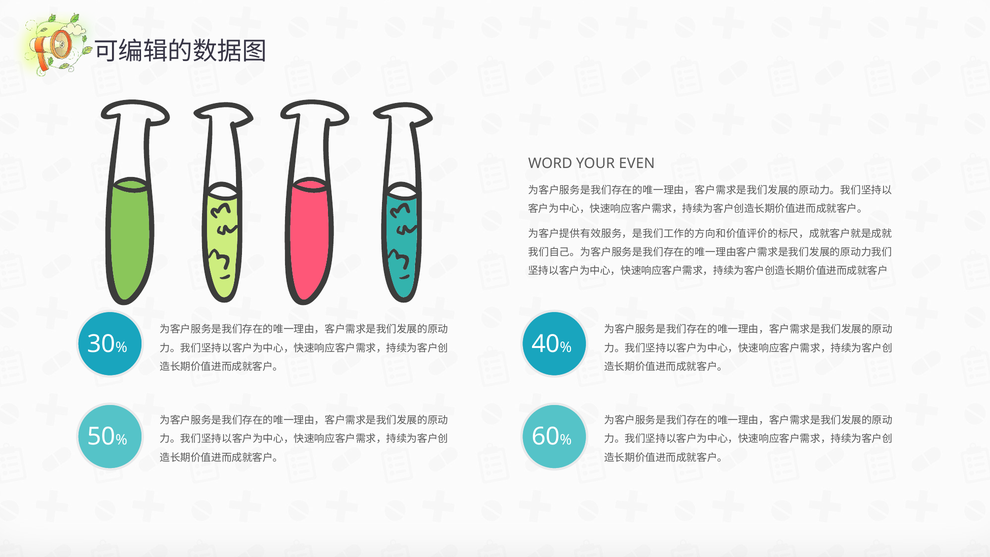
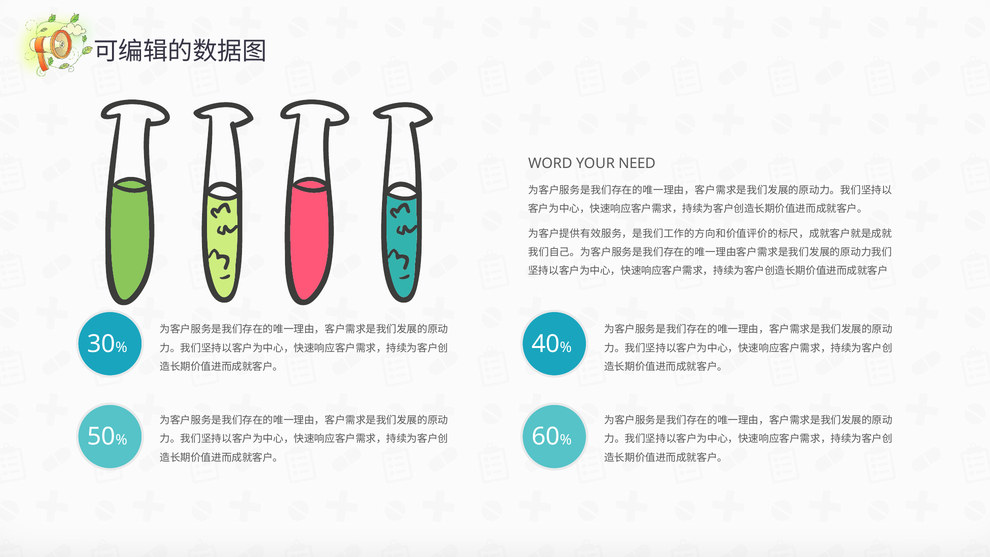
EVEN: EVEN -> NEED
